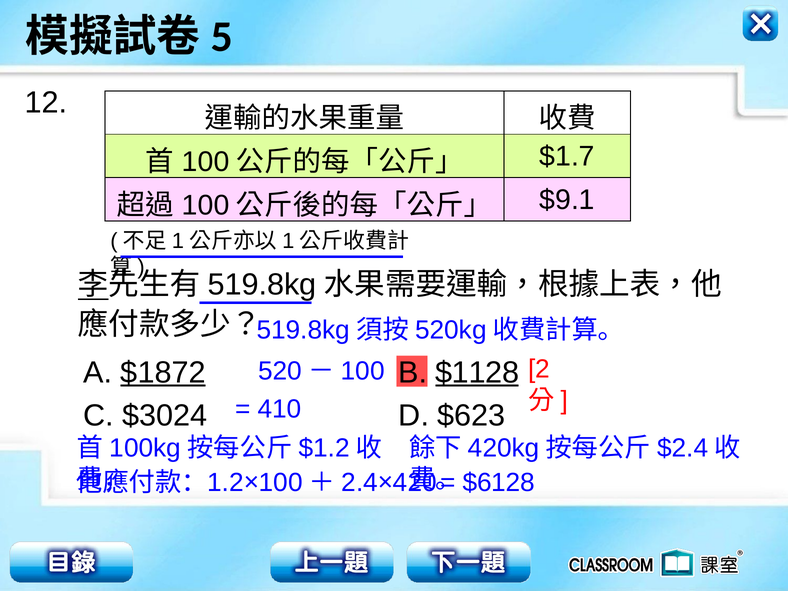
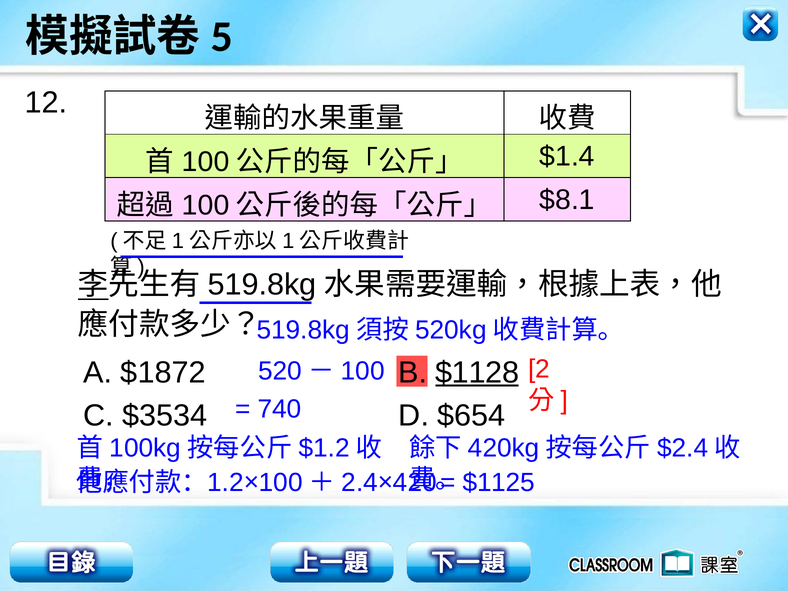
$1.7: $1.7 -> $1.4
$9.1: $9.1 -> $8.1
$1872 underline: present -> none
410: 410 -> 740
$3024: $3024 -> $3534
$623: $623 -> $654
$6128: $6128 -> $1125
